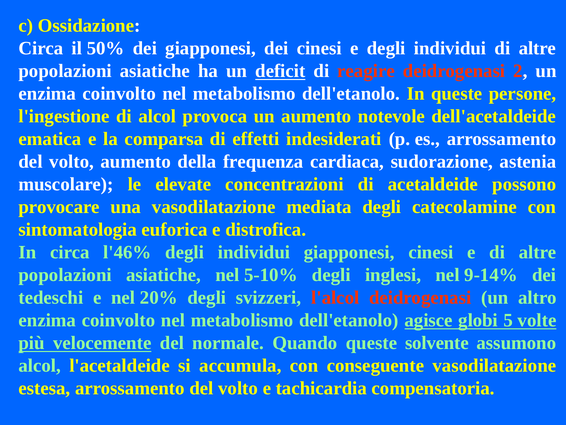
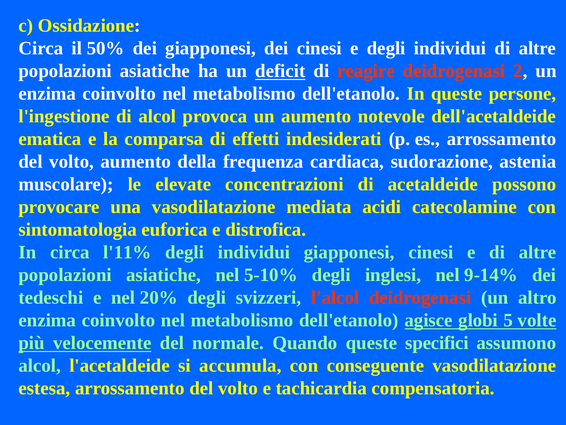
mediata degli: degli -> acidi
l'46%: l'46% -> l'11%
solvente: solvente -> specifici
